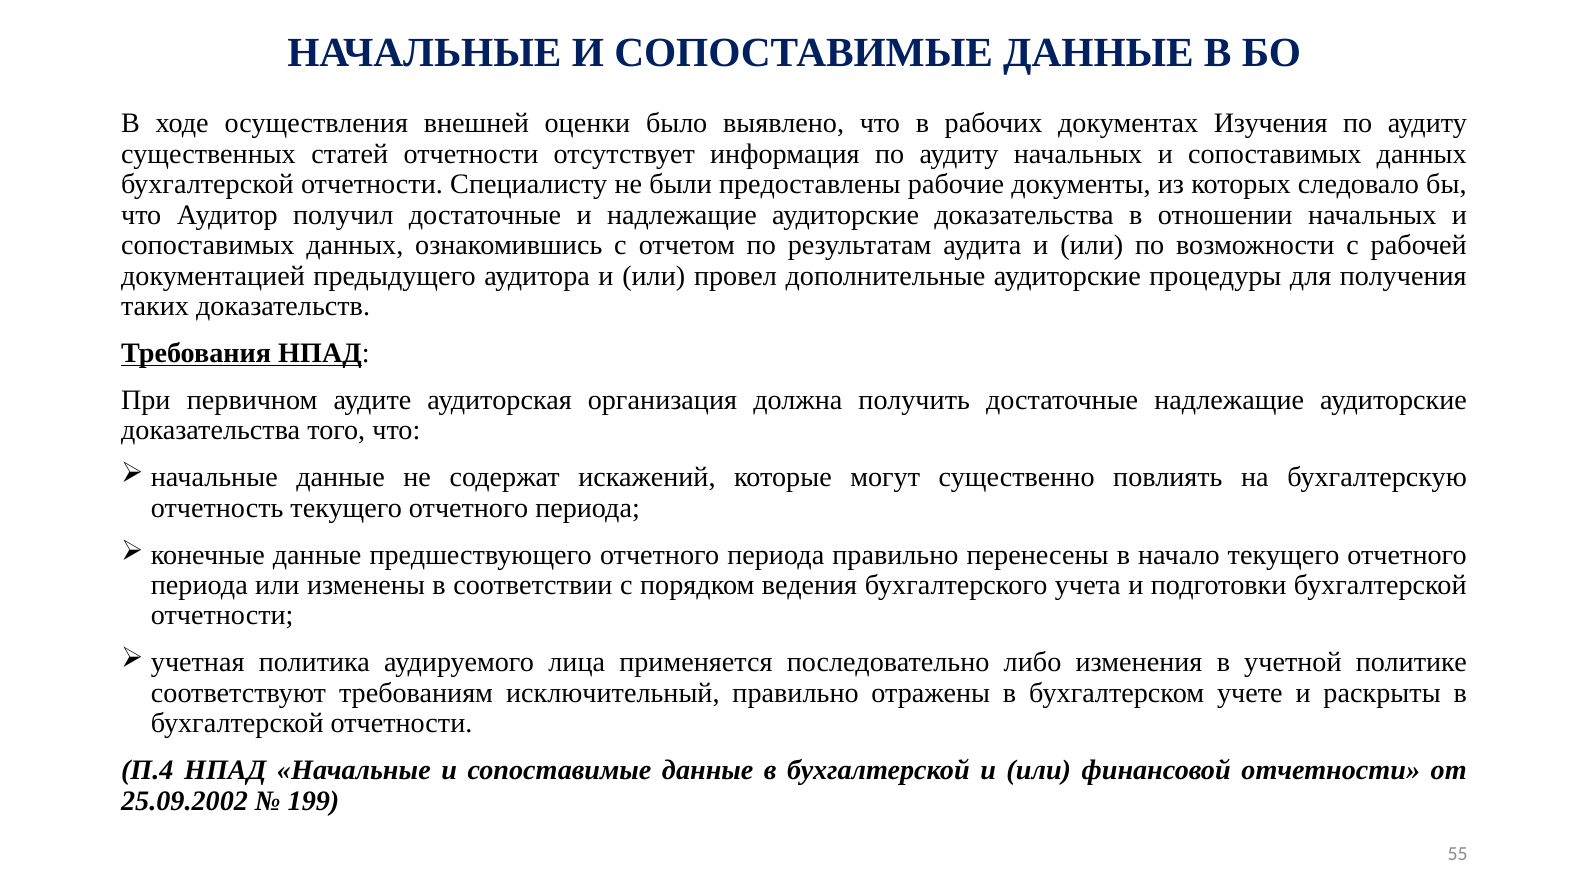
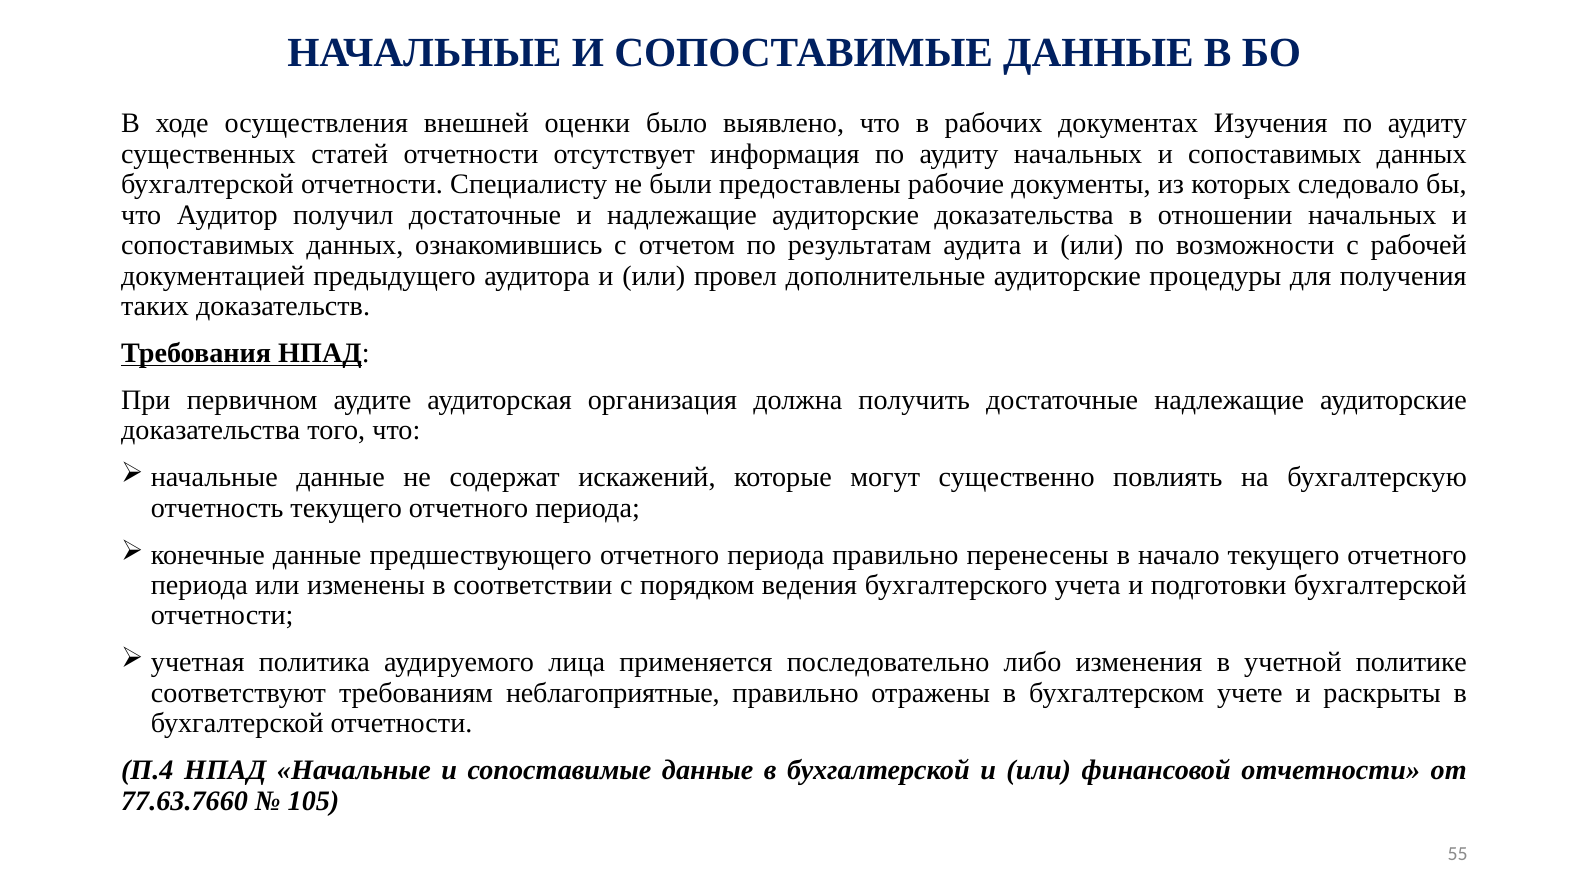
исключительный: исключительный -> неблагоприятные
25.09.2002: 25.09.2002 -> 77.63.7660
199: 199 -> 105
